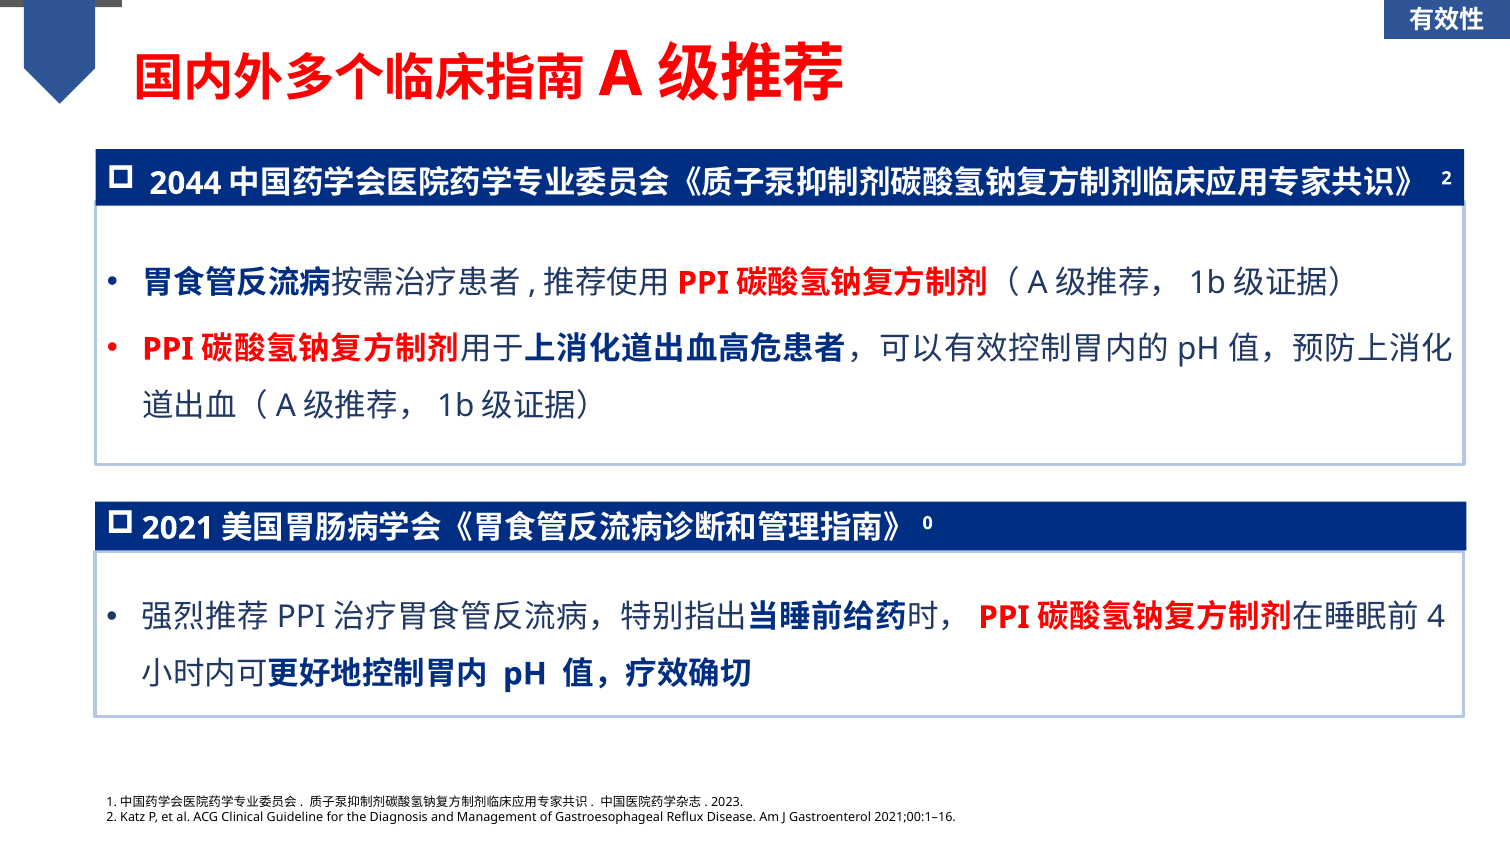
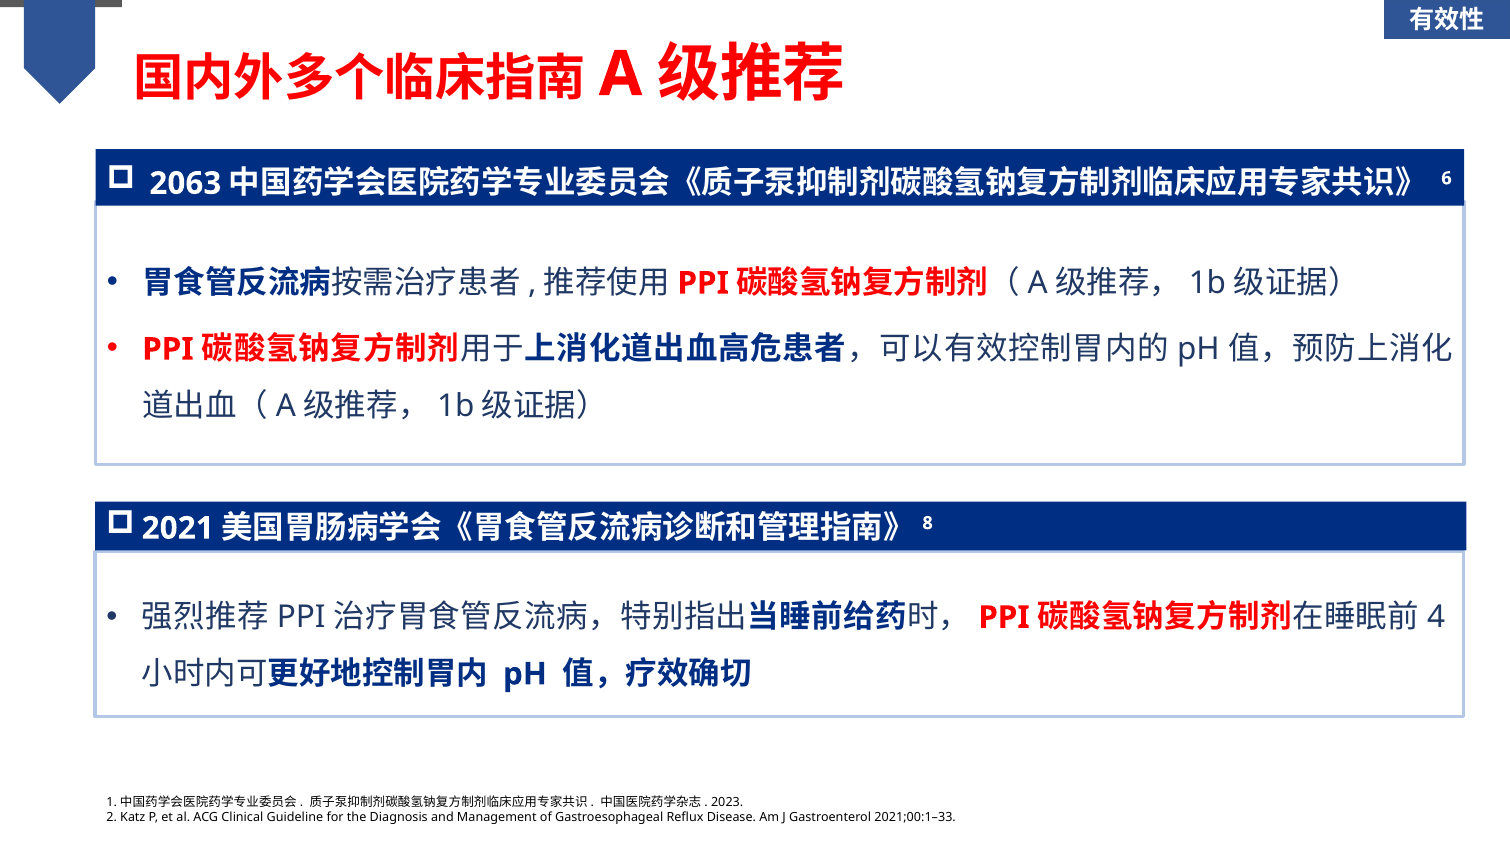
2044: 2044 -> 2063
2 at (1447, 178): 2 -> 6
0: 0 -> 8
2021;00:1–16: 2021;00:1–16 -> 2021;00:1–33
